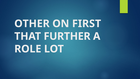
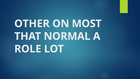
FIRST: FIRST -> MOST
FURTHER: FURTHER -> NORMAL
